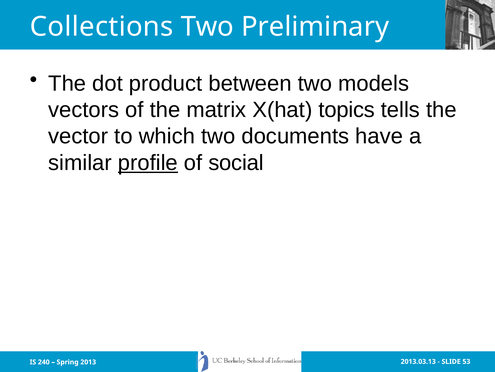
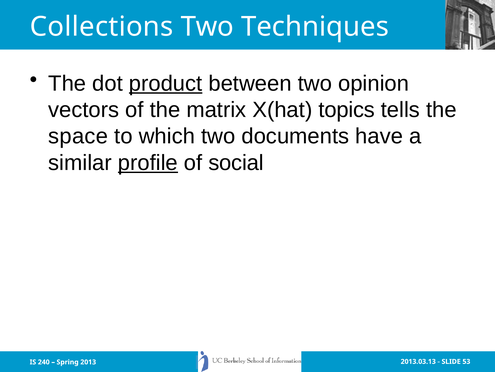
Preliminary: Preliminary -> Techniques
product underline: none -> present
models: models -> opinion
vector: vector -> space
